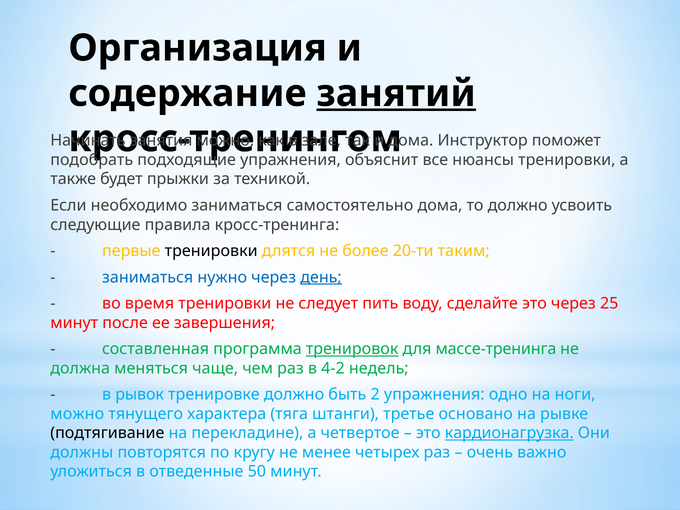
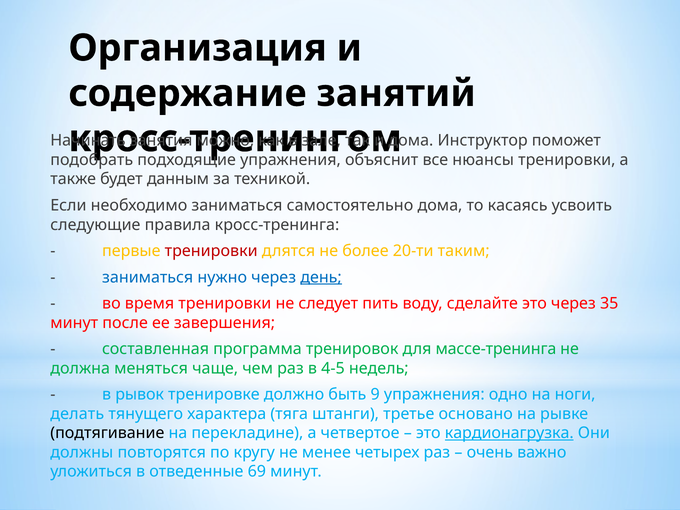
занятий underline: present -> none
прыжки: прыжки -> данным
то должно: должно -> касаясь
тренировки at (211, 251) colour: black -> red
25: 25 -> 35
тренировок underline: present -> none
4-2: 4-2 -> 4-5
2: 2 -> 9
можно at (77, 414): можно -> делать
50: 50 -> 69
